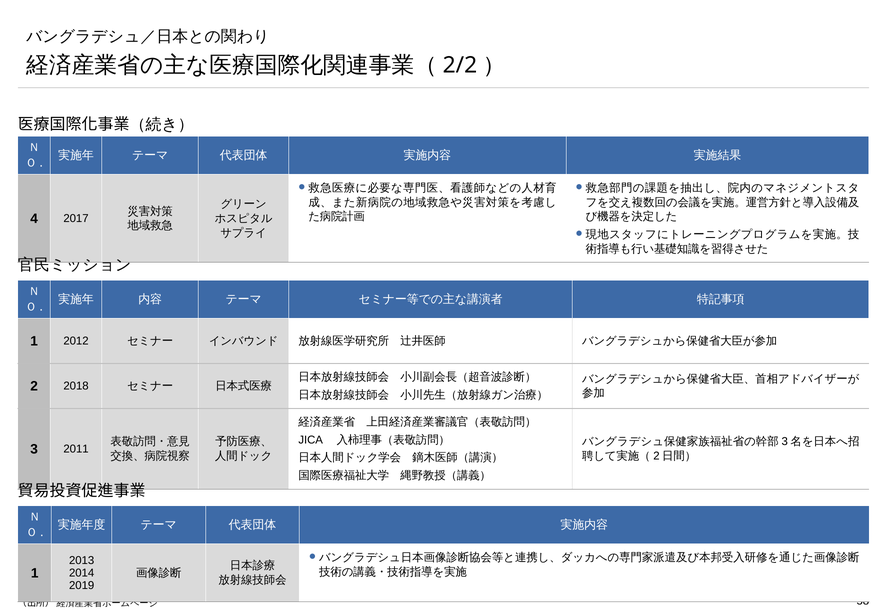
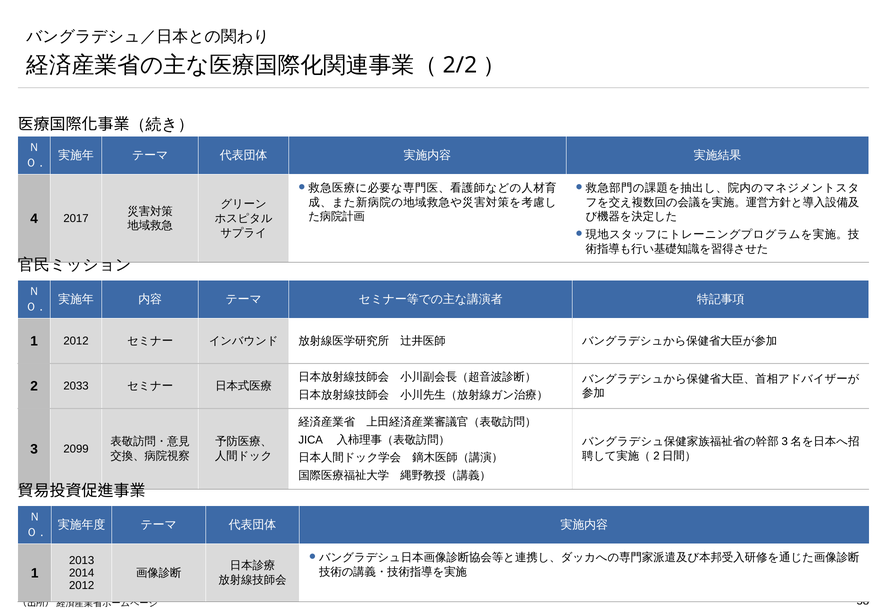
2018: 2018 -> 2033
2011: 2011 -> 2099
2019 at (82, 586): 2019 -> 2012
